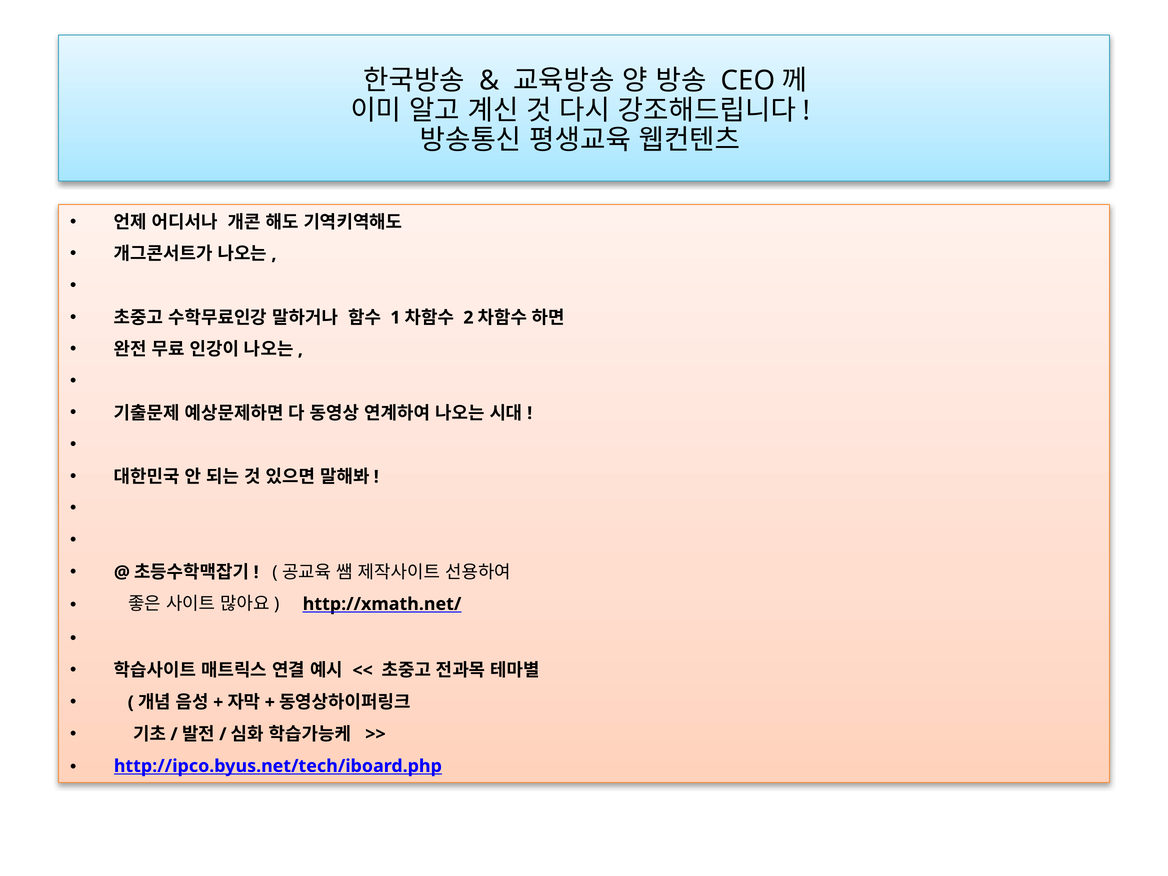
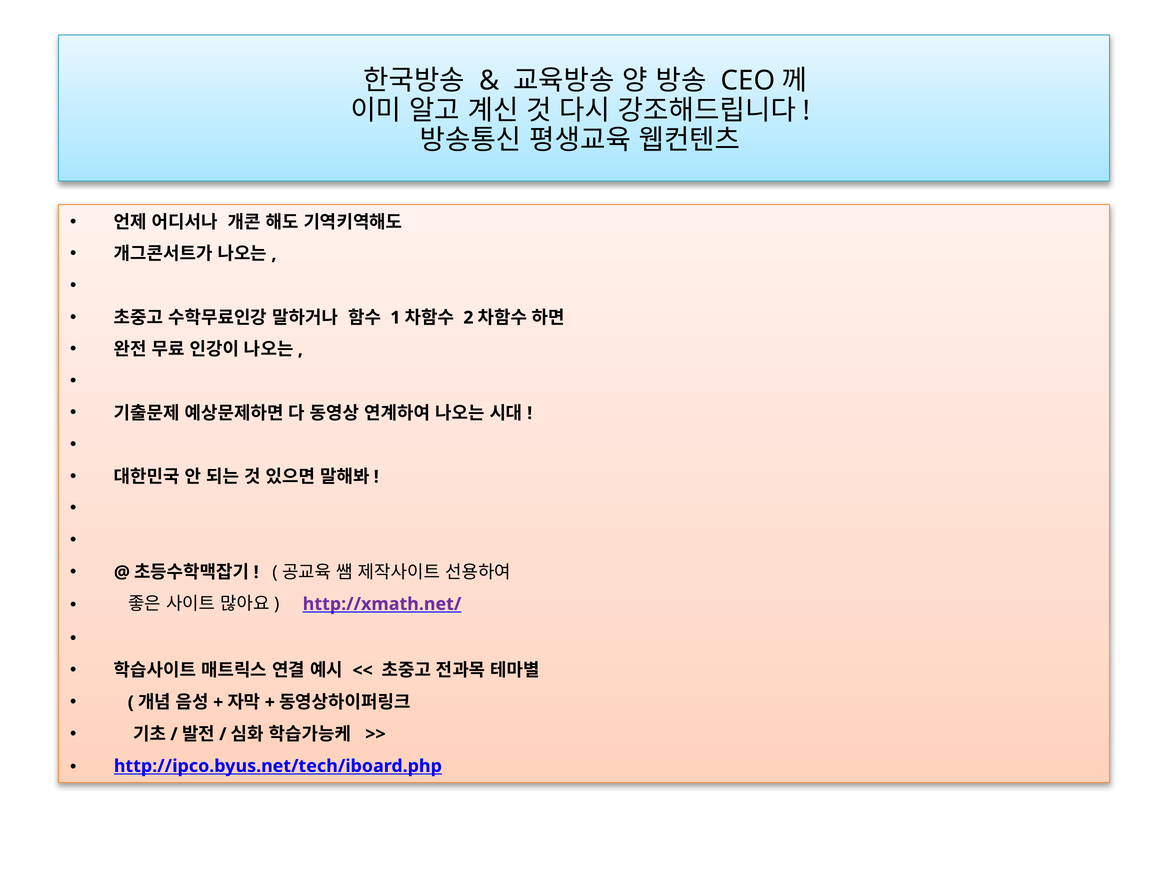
http://xmath.net/ colour: black -> purple
